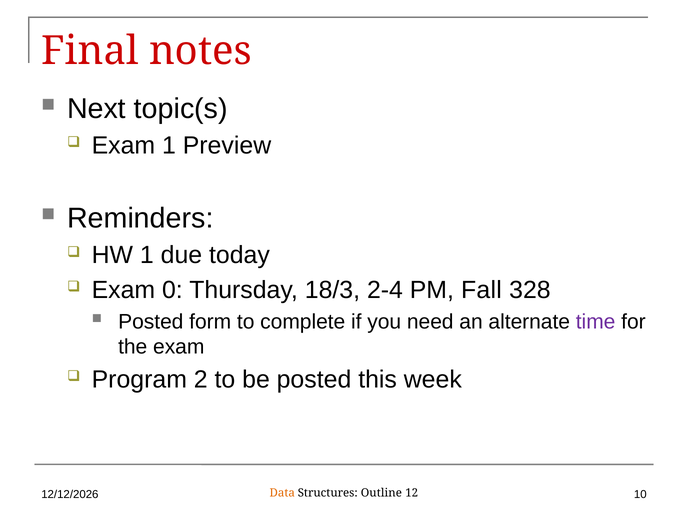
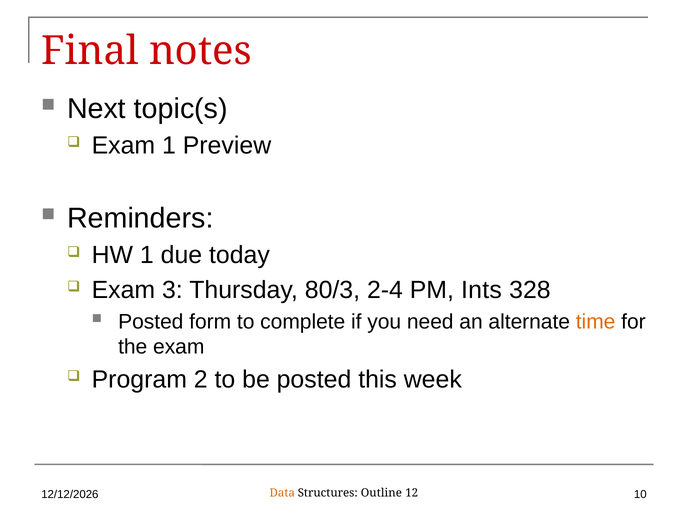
0: 0 -> 3
18/3: 18/3 -> 80/3
Fall: Fall -> Ints
time colour: purple -> orange
